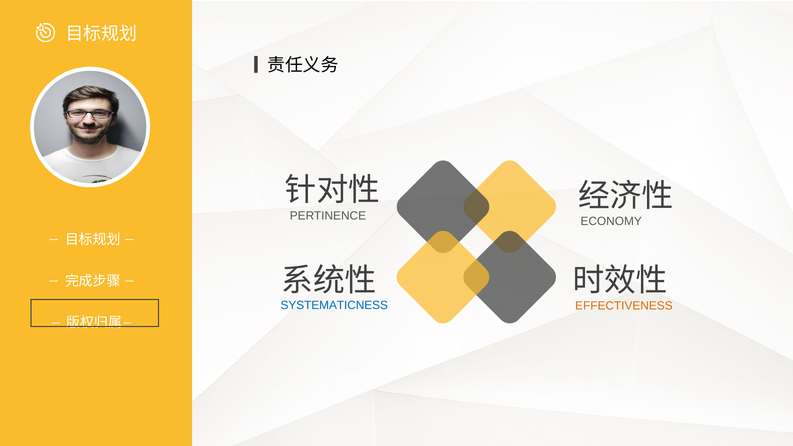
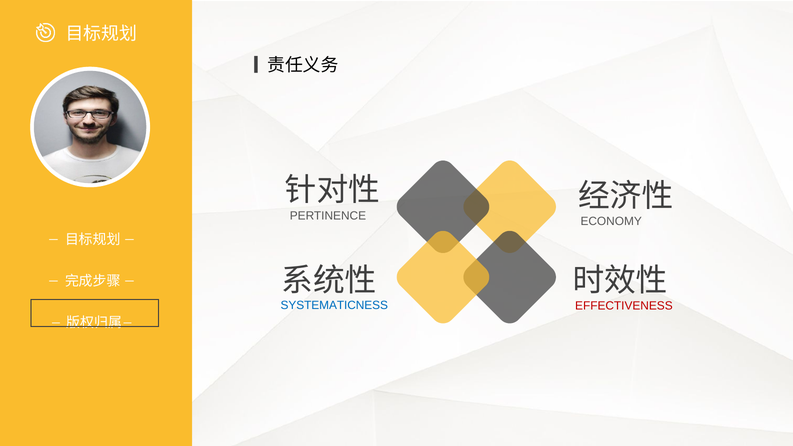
EFFECTIVENESS colour: orange -> red
